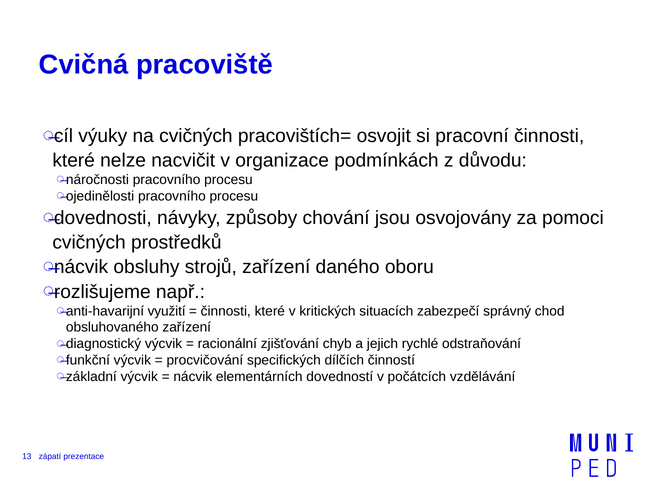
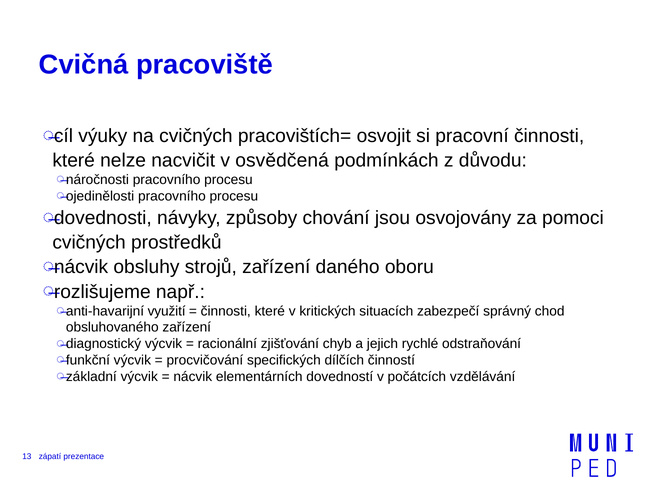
organizace: organizace -> osvědčená
